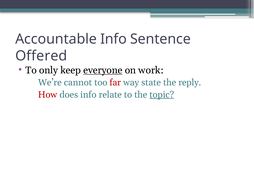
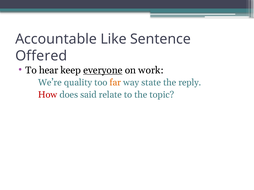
Accountable Info: Info -> Like
only: only -> hear
cannot: cannot -> quality
far colour: red -> orange
does info: info -> said
topic underline: present -> none
